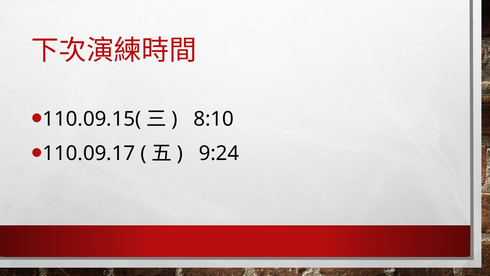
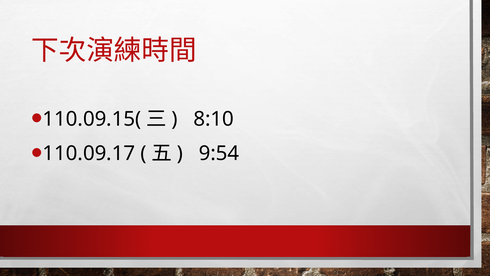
9:24: 9:24 -> 9:54
